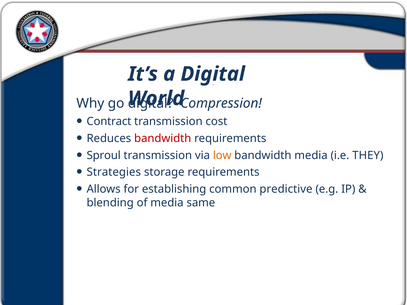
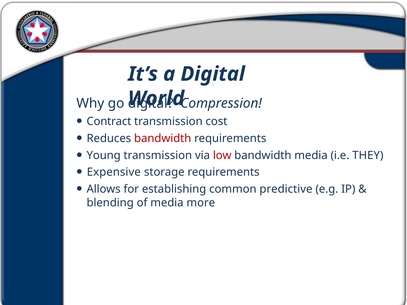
Sproul: Sproul -> Young
low colour: orange -> red
Strategies: Strategies -> Expensive
same: same -> more
